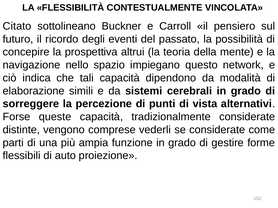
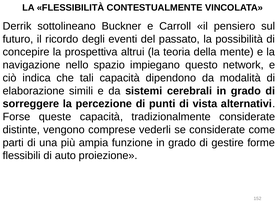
Citato: Citato -> Derrik
